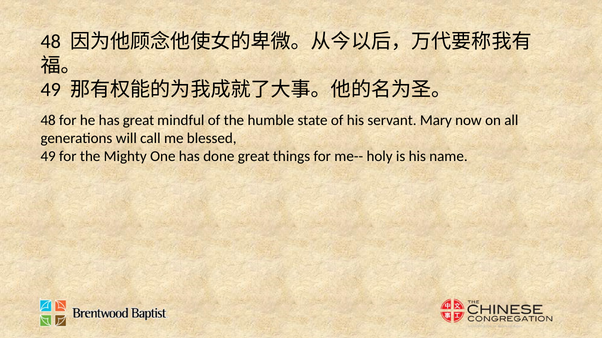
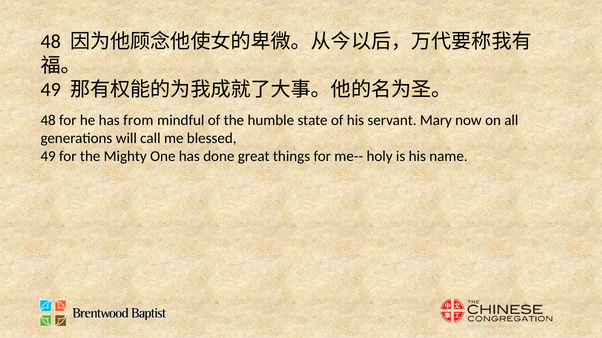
has great: great -> from
